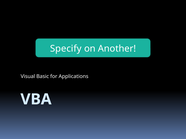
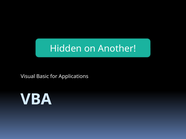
Specify: Specify -> Hidden
